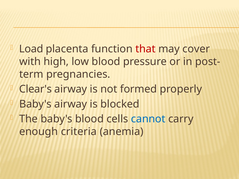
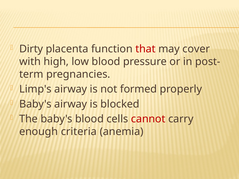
Load: Load -> Dirty
Clear's: Clear's -> Limp's
cannot colour: blue -> red
